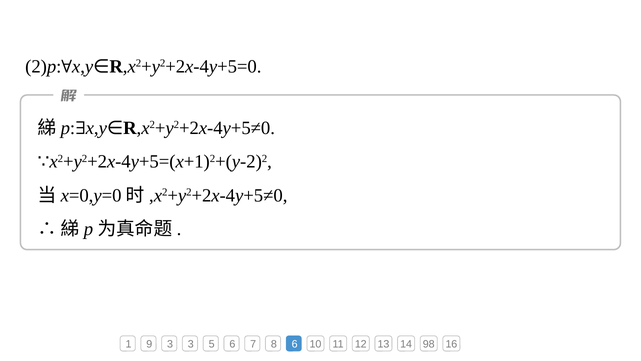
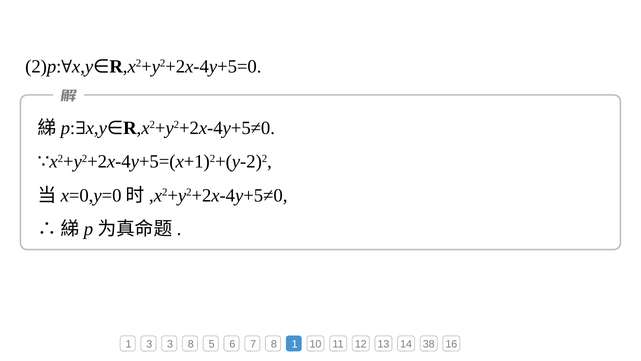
1 9: 9 -> 3
3 3: 3 -> 8
8 6: 6 -> 1
98: 98 -> 38
